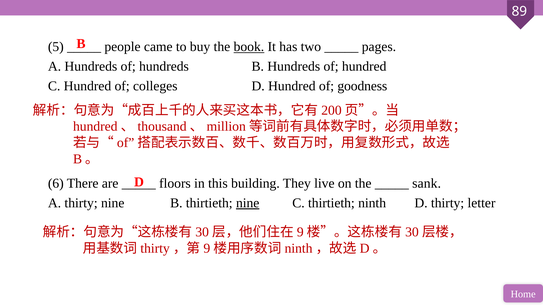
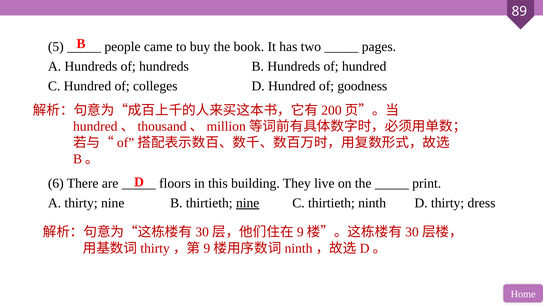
book underline: present -> none
sank: sank -> print
letter: letter -> dress
